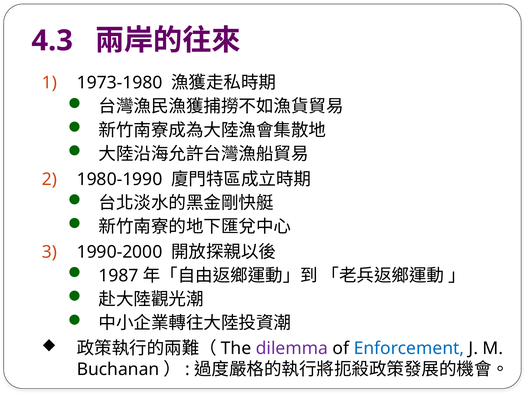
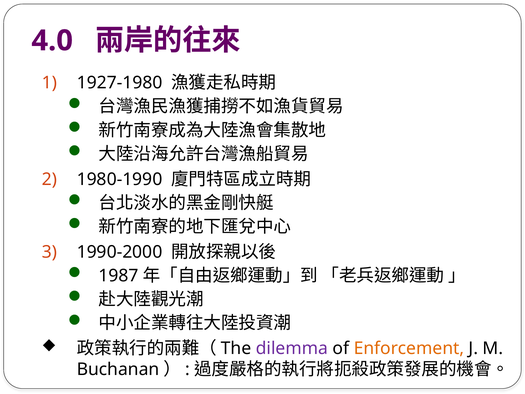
4.3: 4.3 -> 4.0
1973-1980: 1973-1980 -> 1927-1980
Enforcement colour: blue -> orange
